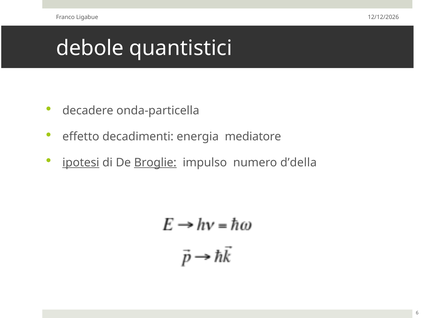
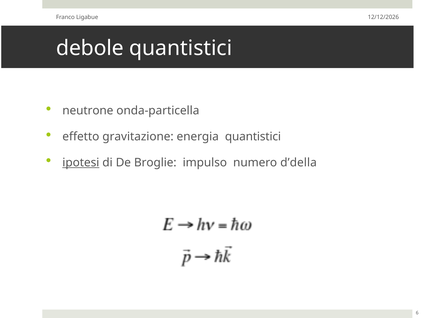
decadere: decadere -> neutrone
decadimenti: decadimenti -> gravitazione
mediatore at (253, 136): mediatore -> quantistici
Broglie underline: present -> none
